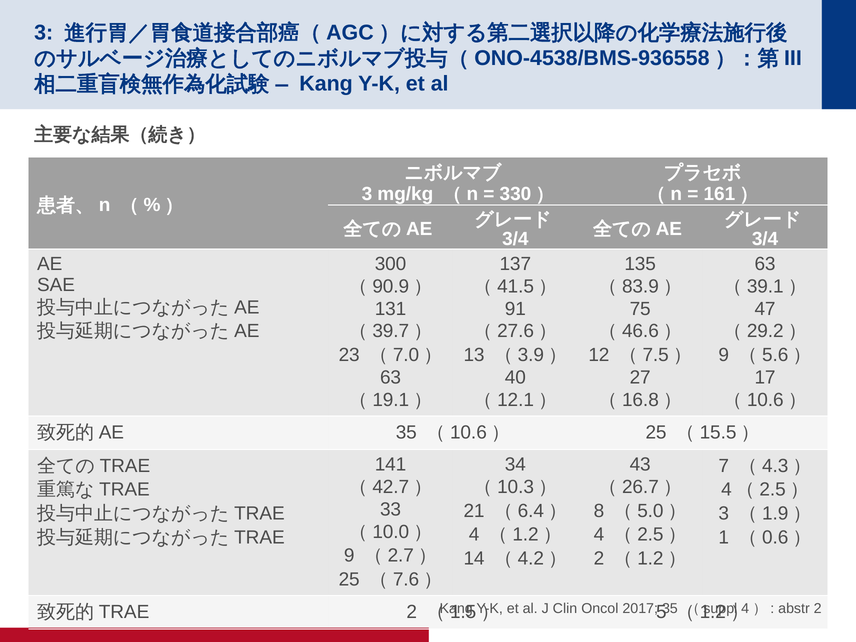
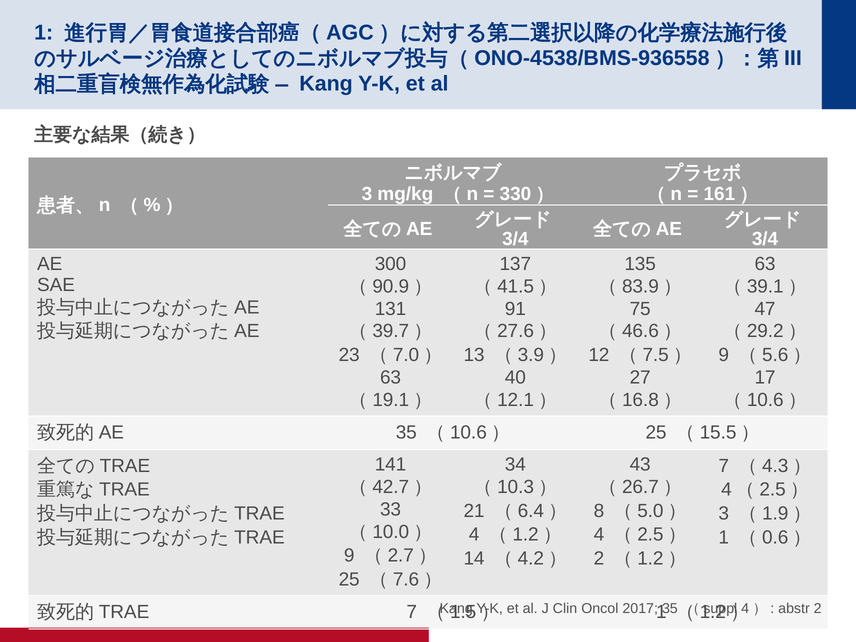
3 at (44, 33): 3 -> 1
2 at (412, 612): 2 -> 7
5 at (661, 612): 5 -> 1
